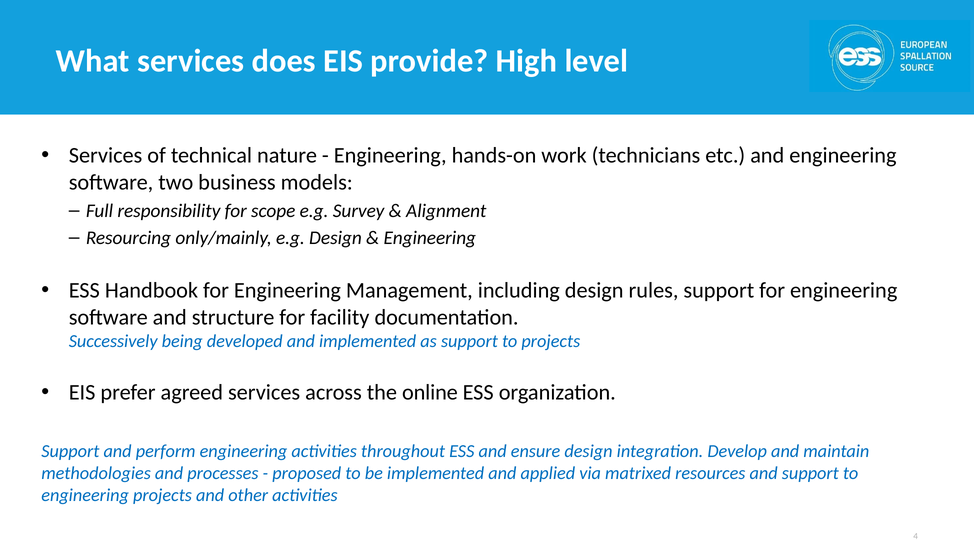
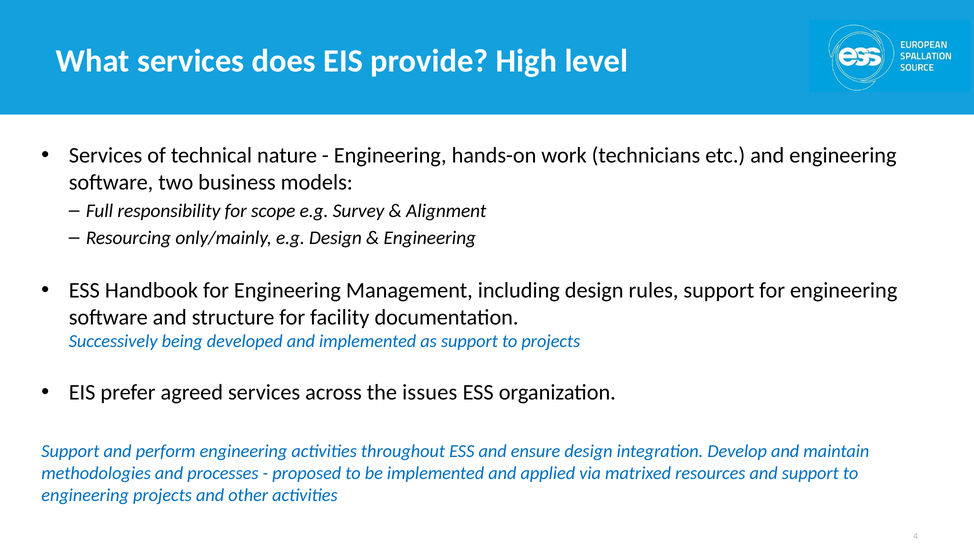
online: online -> issues
